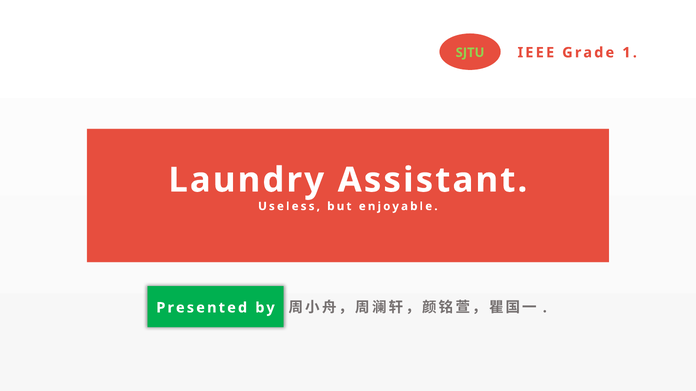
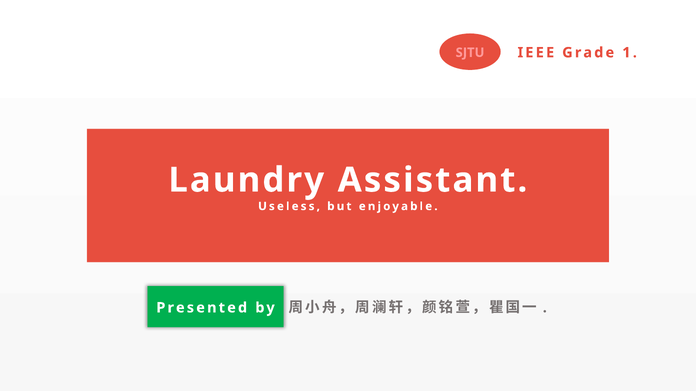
SJTU colour: light green -> pink
